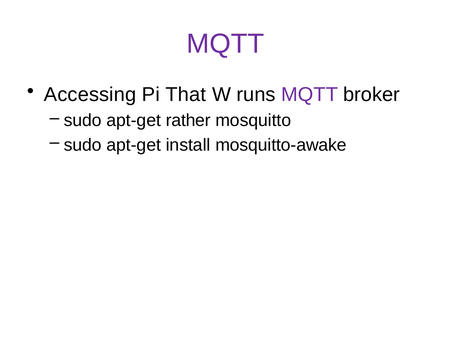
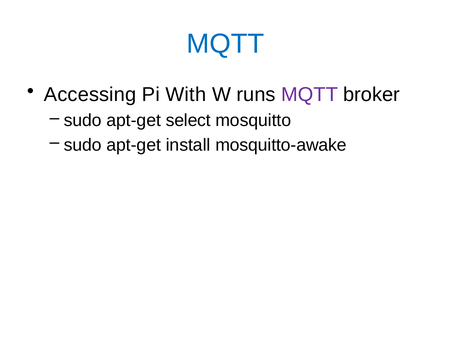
MQTT at (225, 44) colour: purple -> blue
That: That -> With
rather: rather -> select
